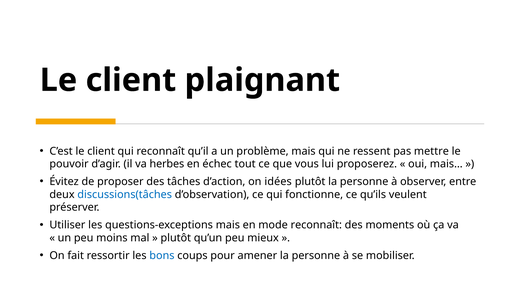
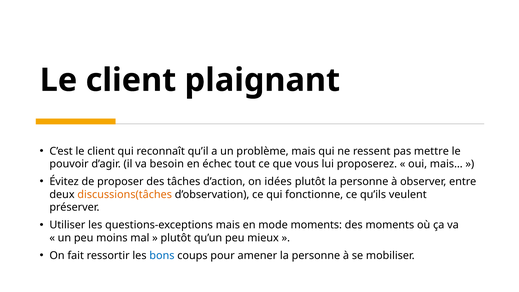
herbes: herbes -> besoin
discussions(tâches colour: blue -> orange
mode reconnaît: reconnaît -> moments
